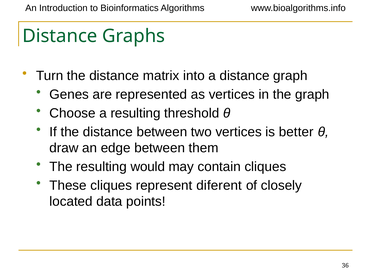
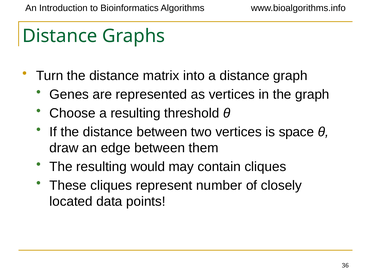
better: better -> space
diferent: diferent -> number
